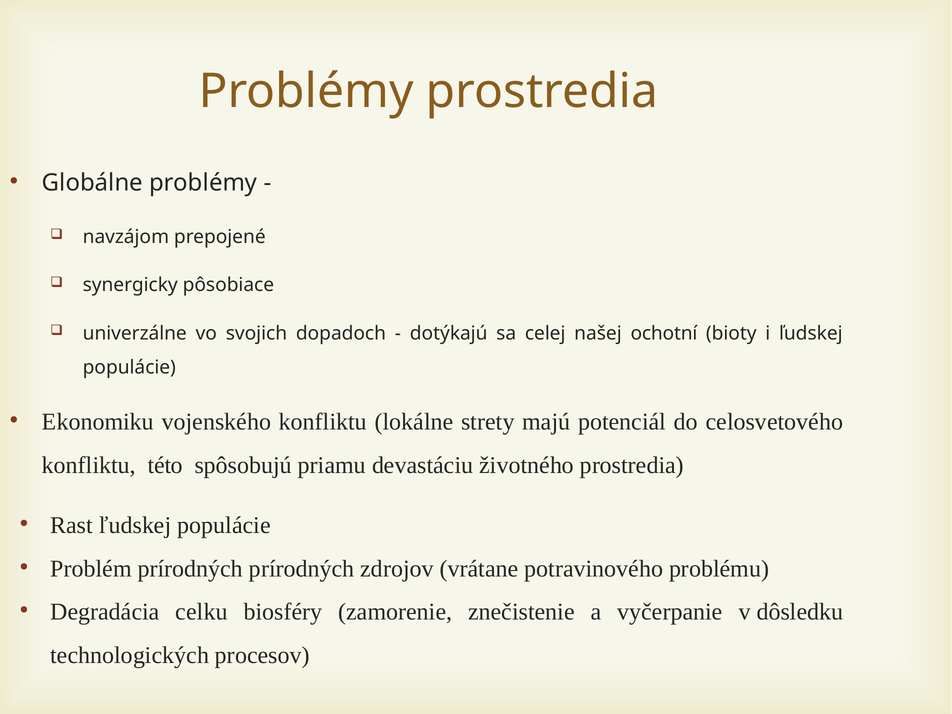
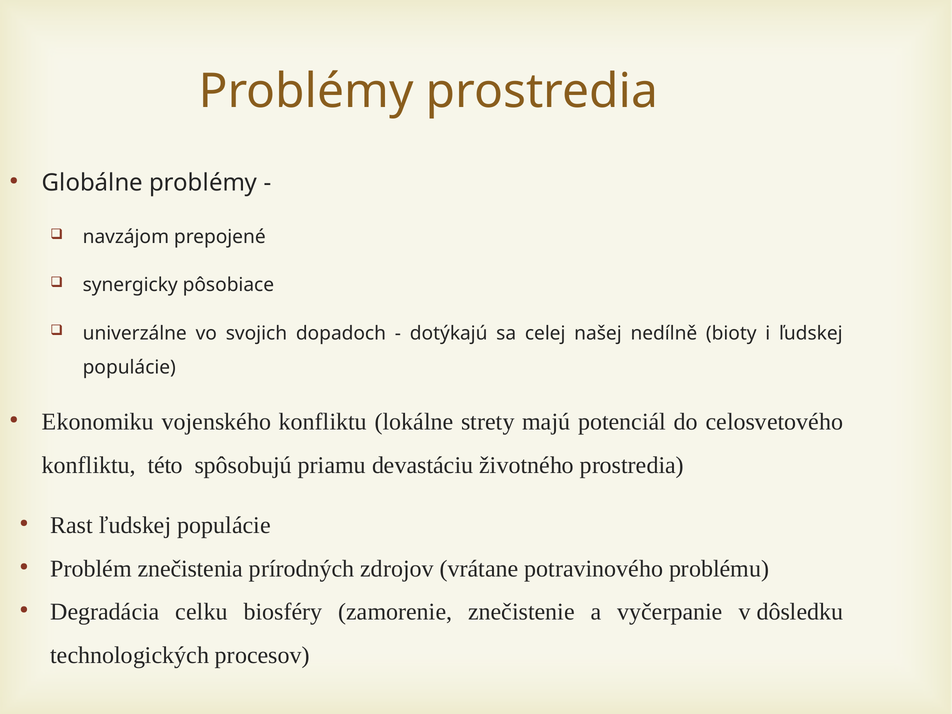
ochotní: ochotní -> nedílně
Problém prírodných: prírodných -> znečistenia
